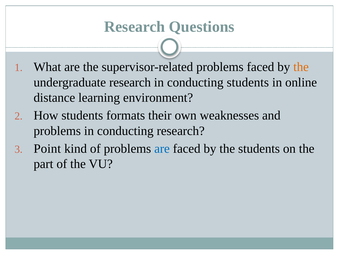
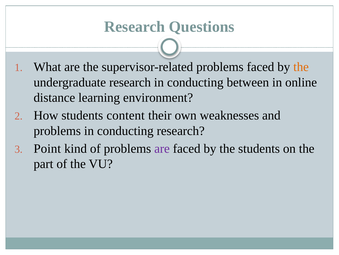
conducting students: students -> between
formats: formats -> content
are at (162, 148) colour: blue -> purple
